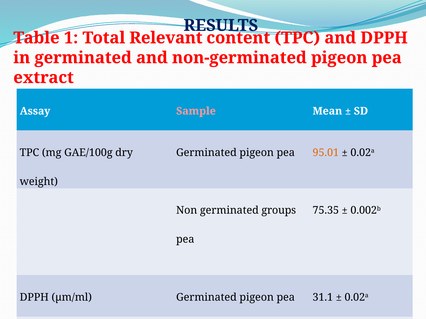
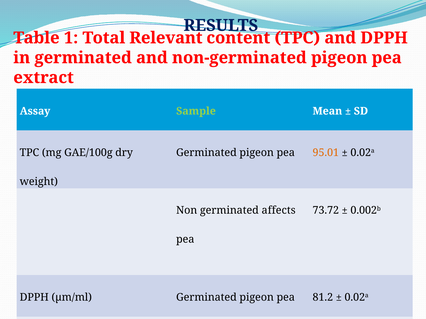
Sample colour: pink -> light green
groups: groups -> affects
75.35: 75.35 -> 73.72
31.1: 31.1 -> 81.2
